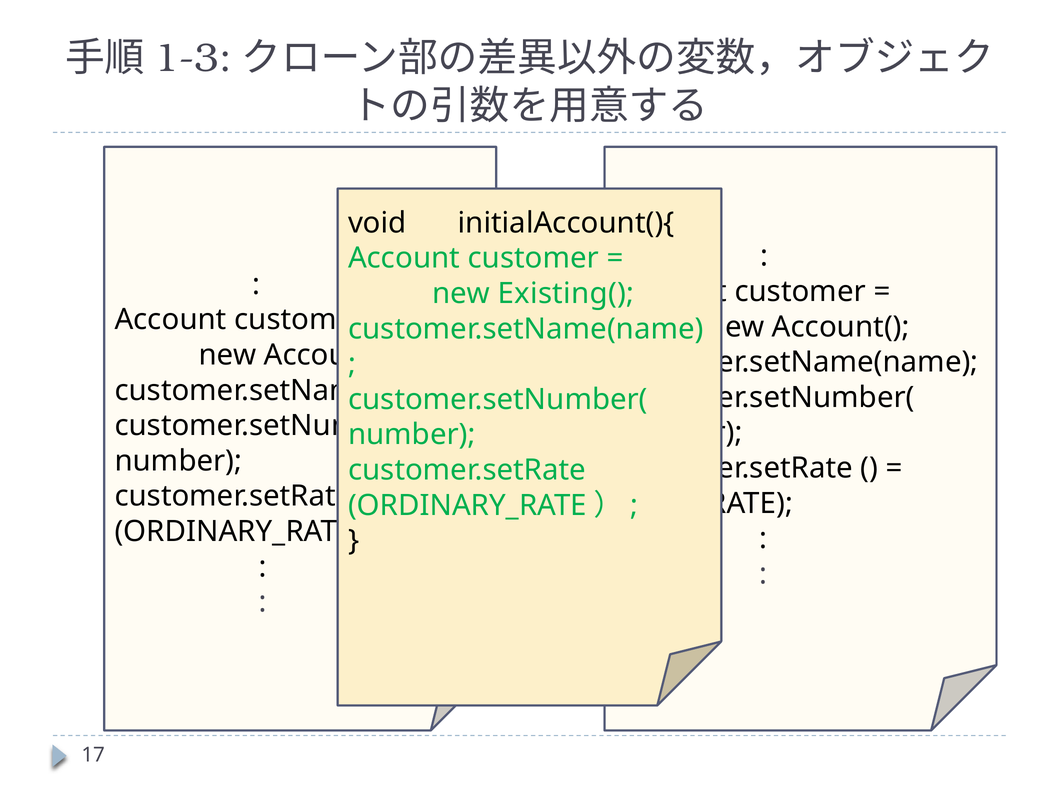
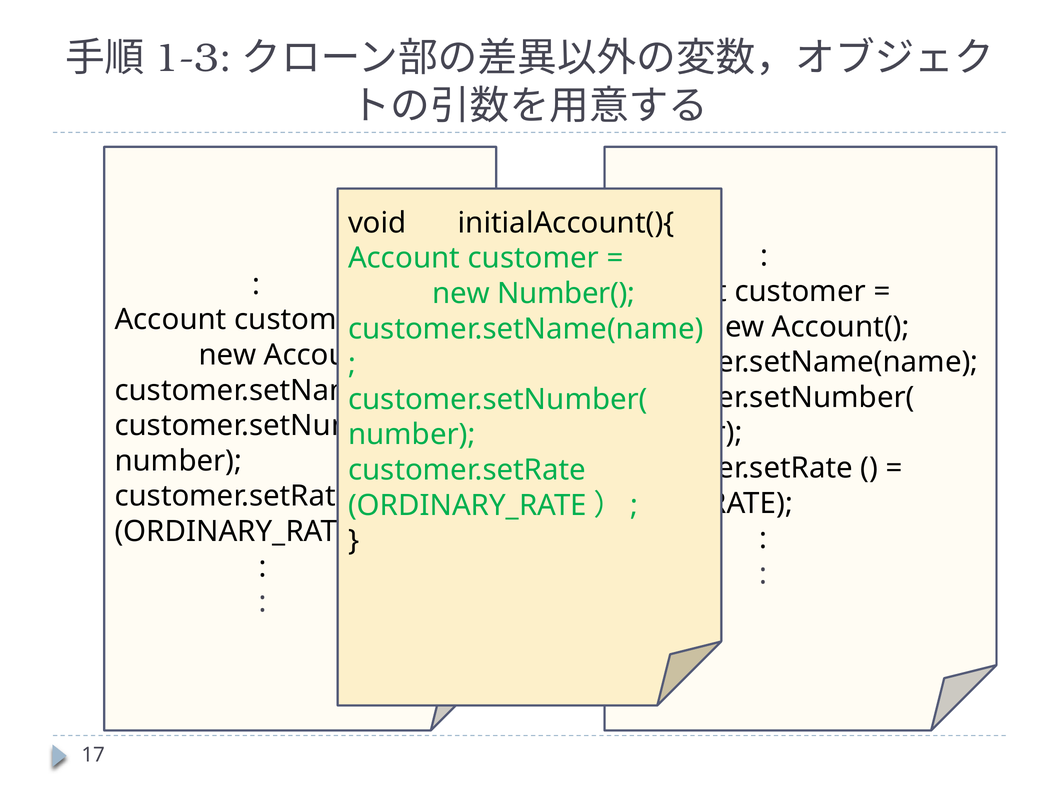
Existing(: Existing( -> Number(
